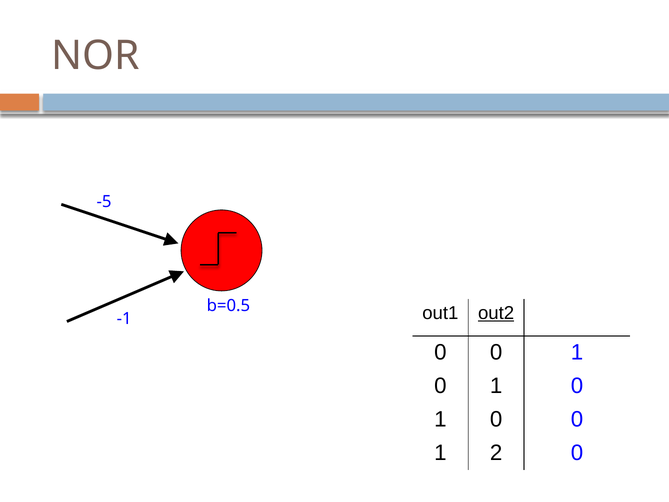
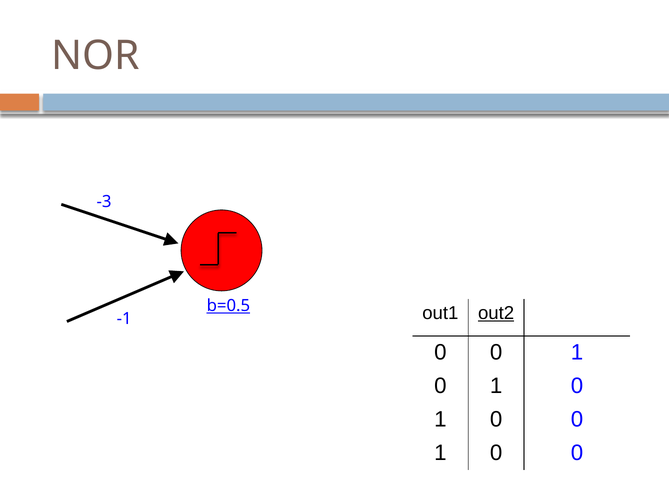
-5: -5 -> -3
b=0.5 underline: none -> present
2 at (496, 452): 2 -> 0
